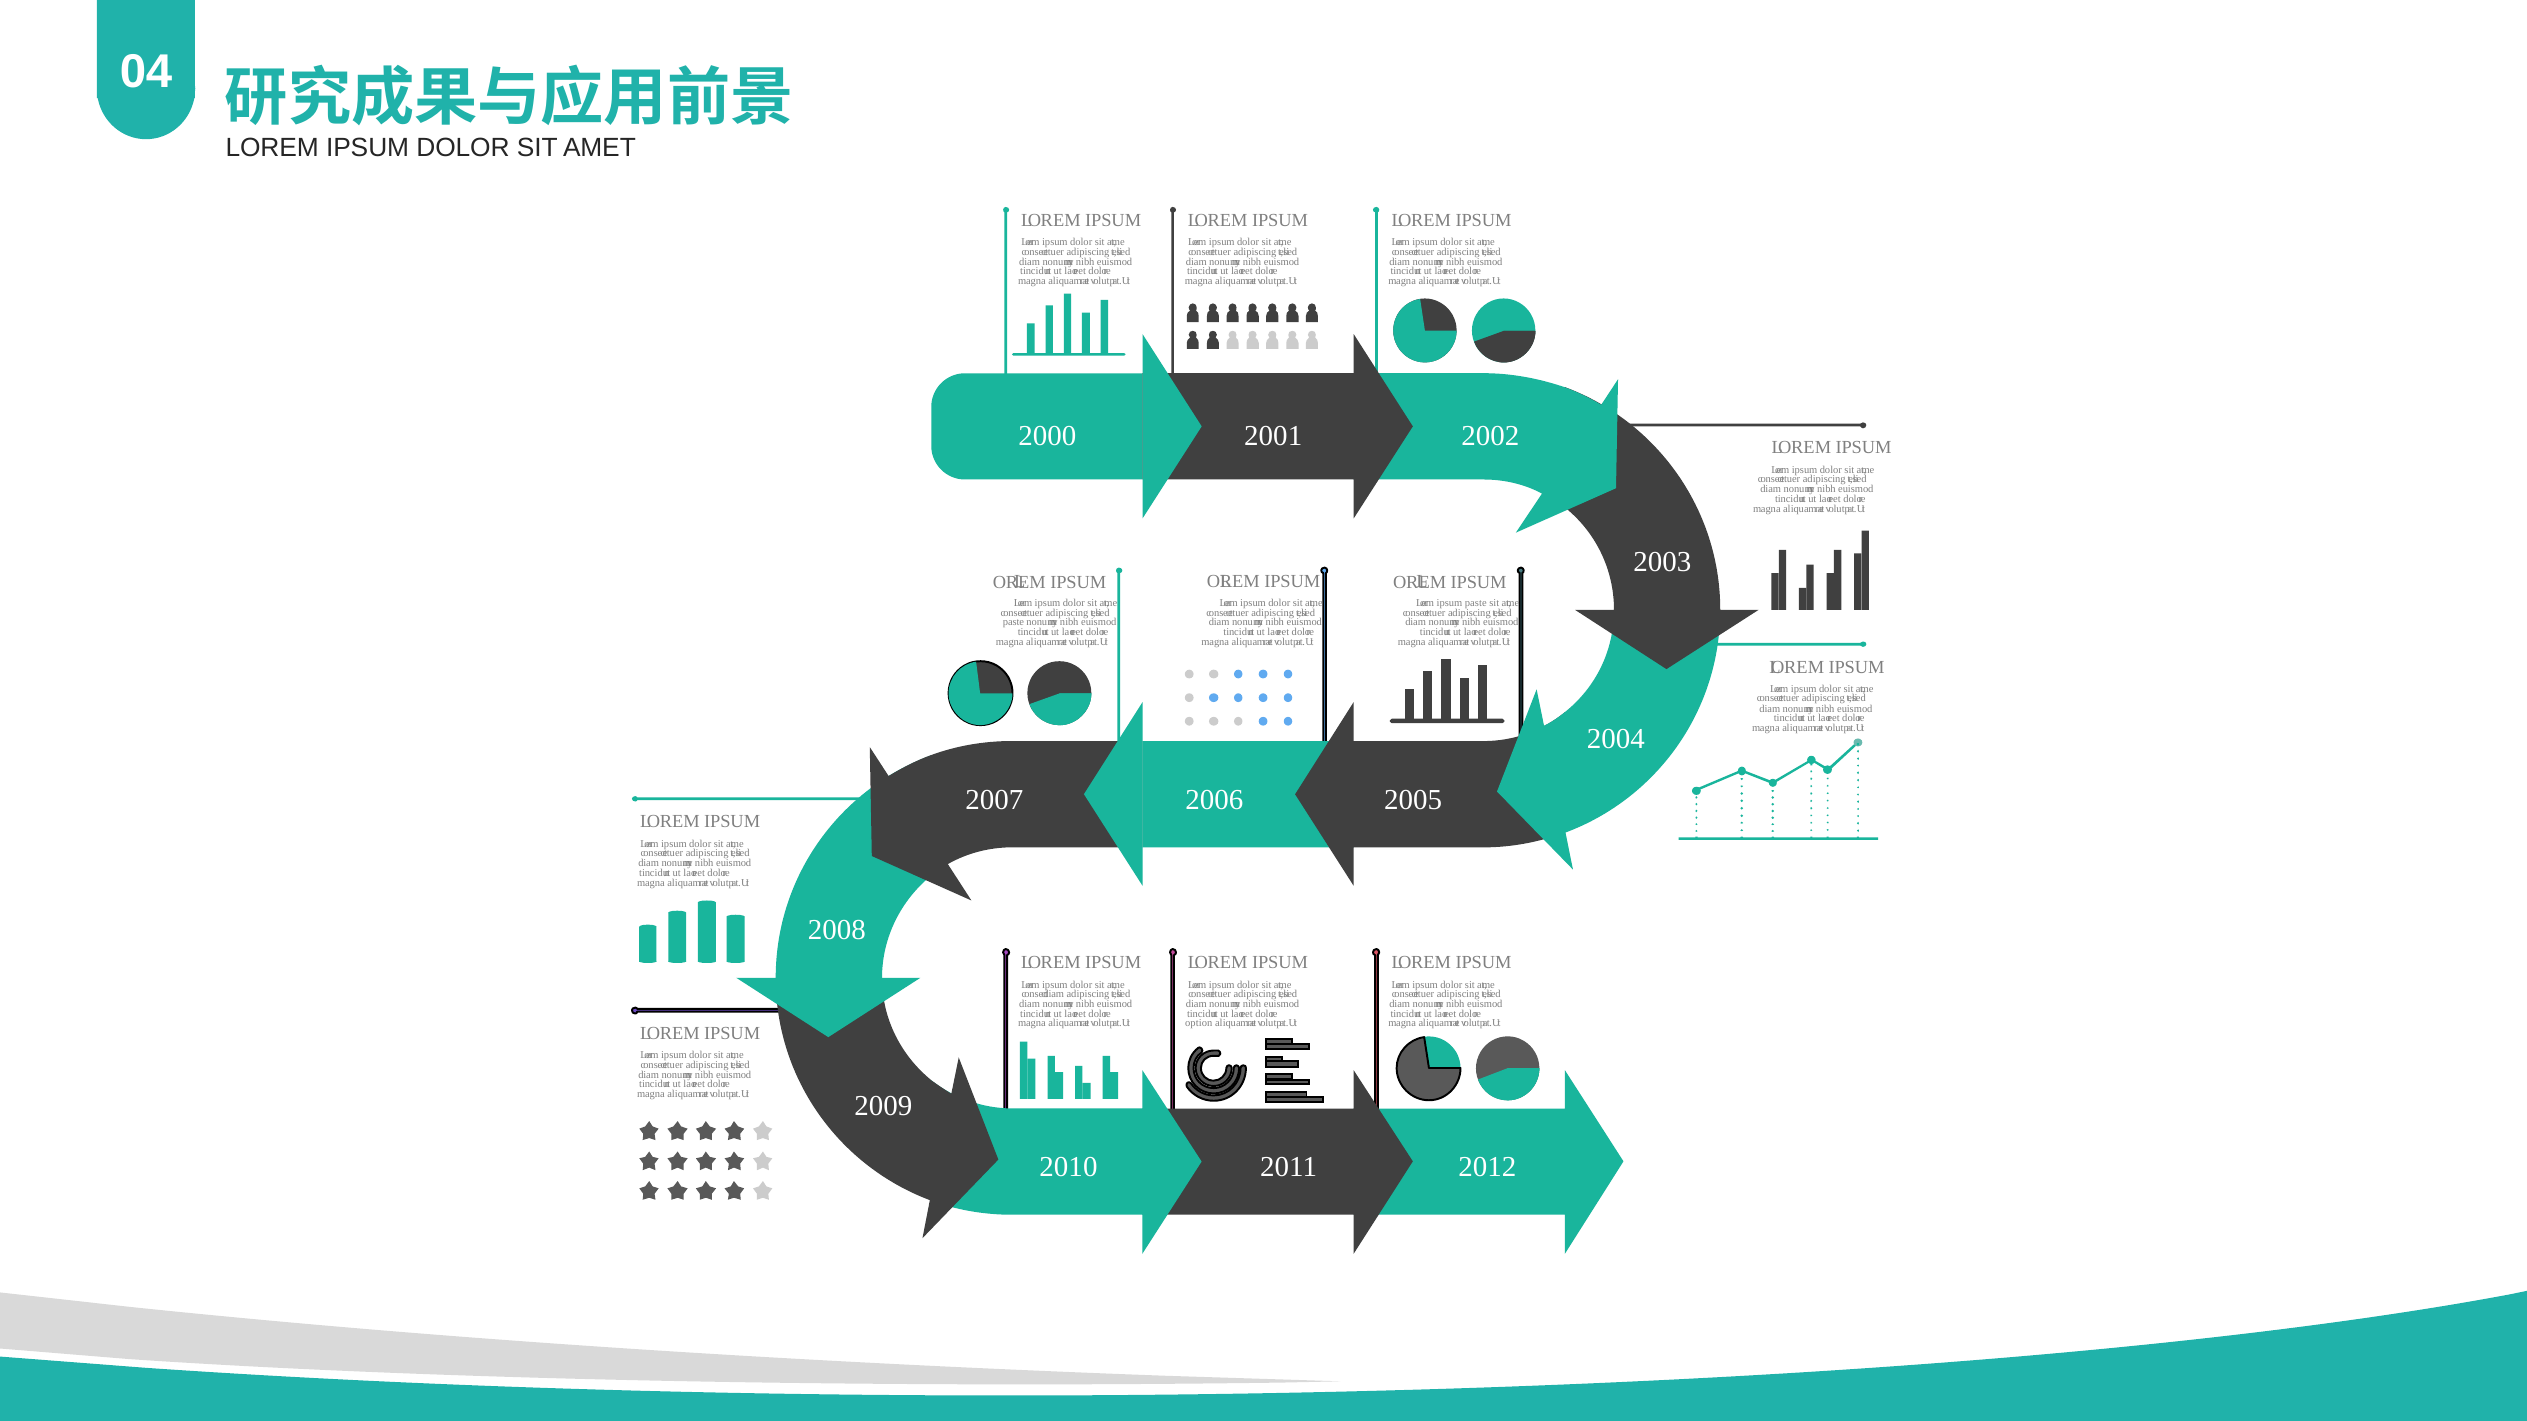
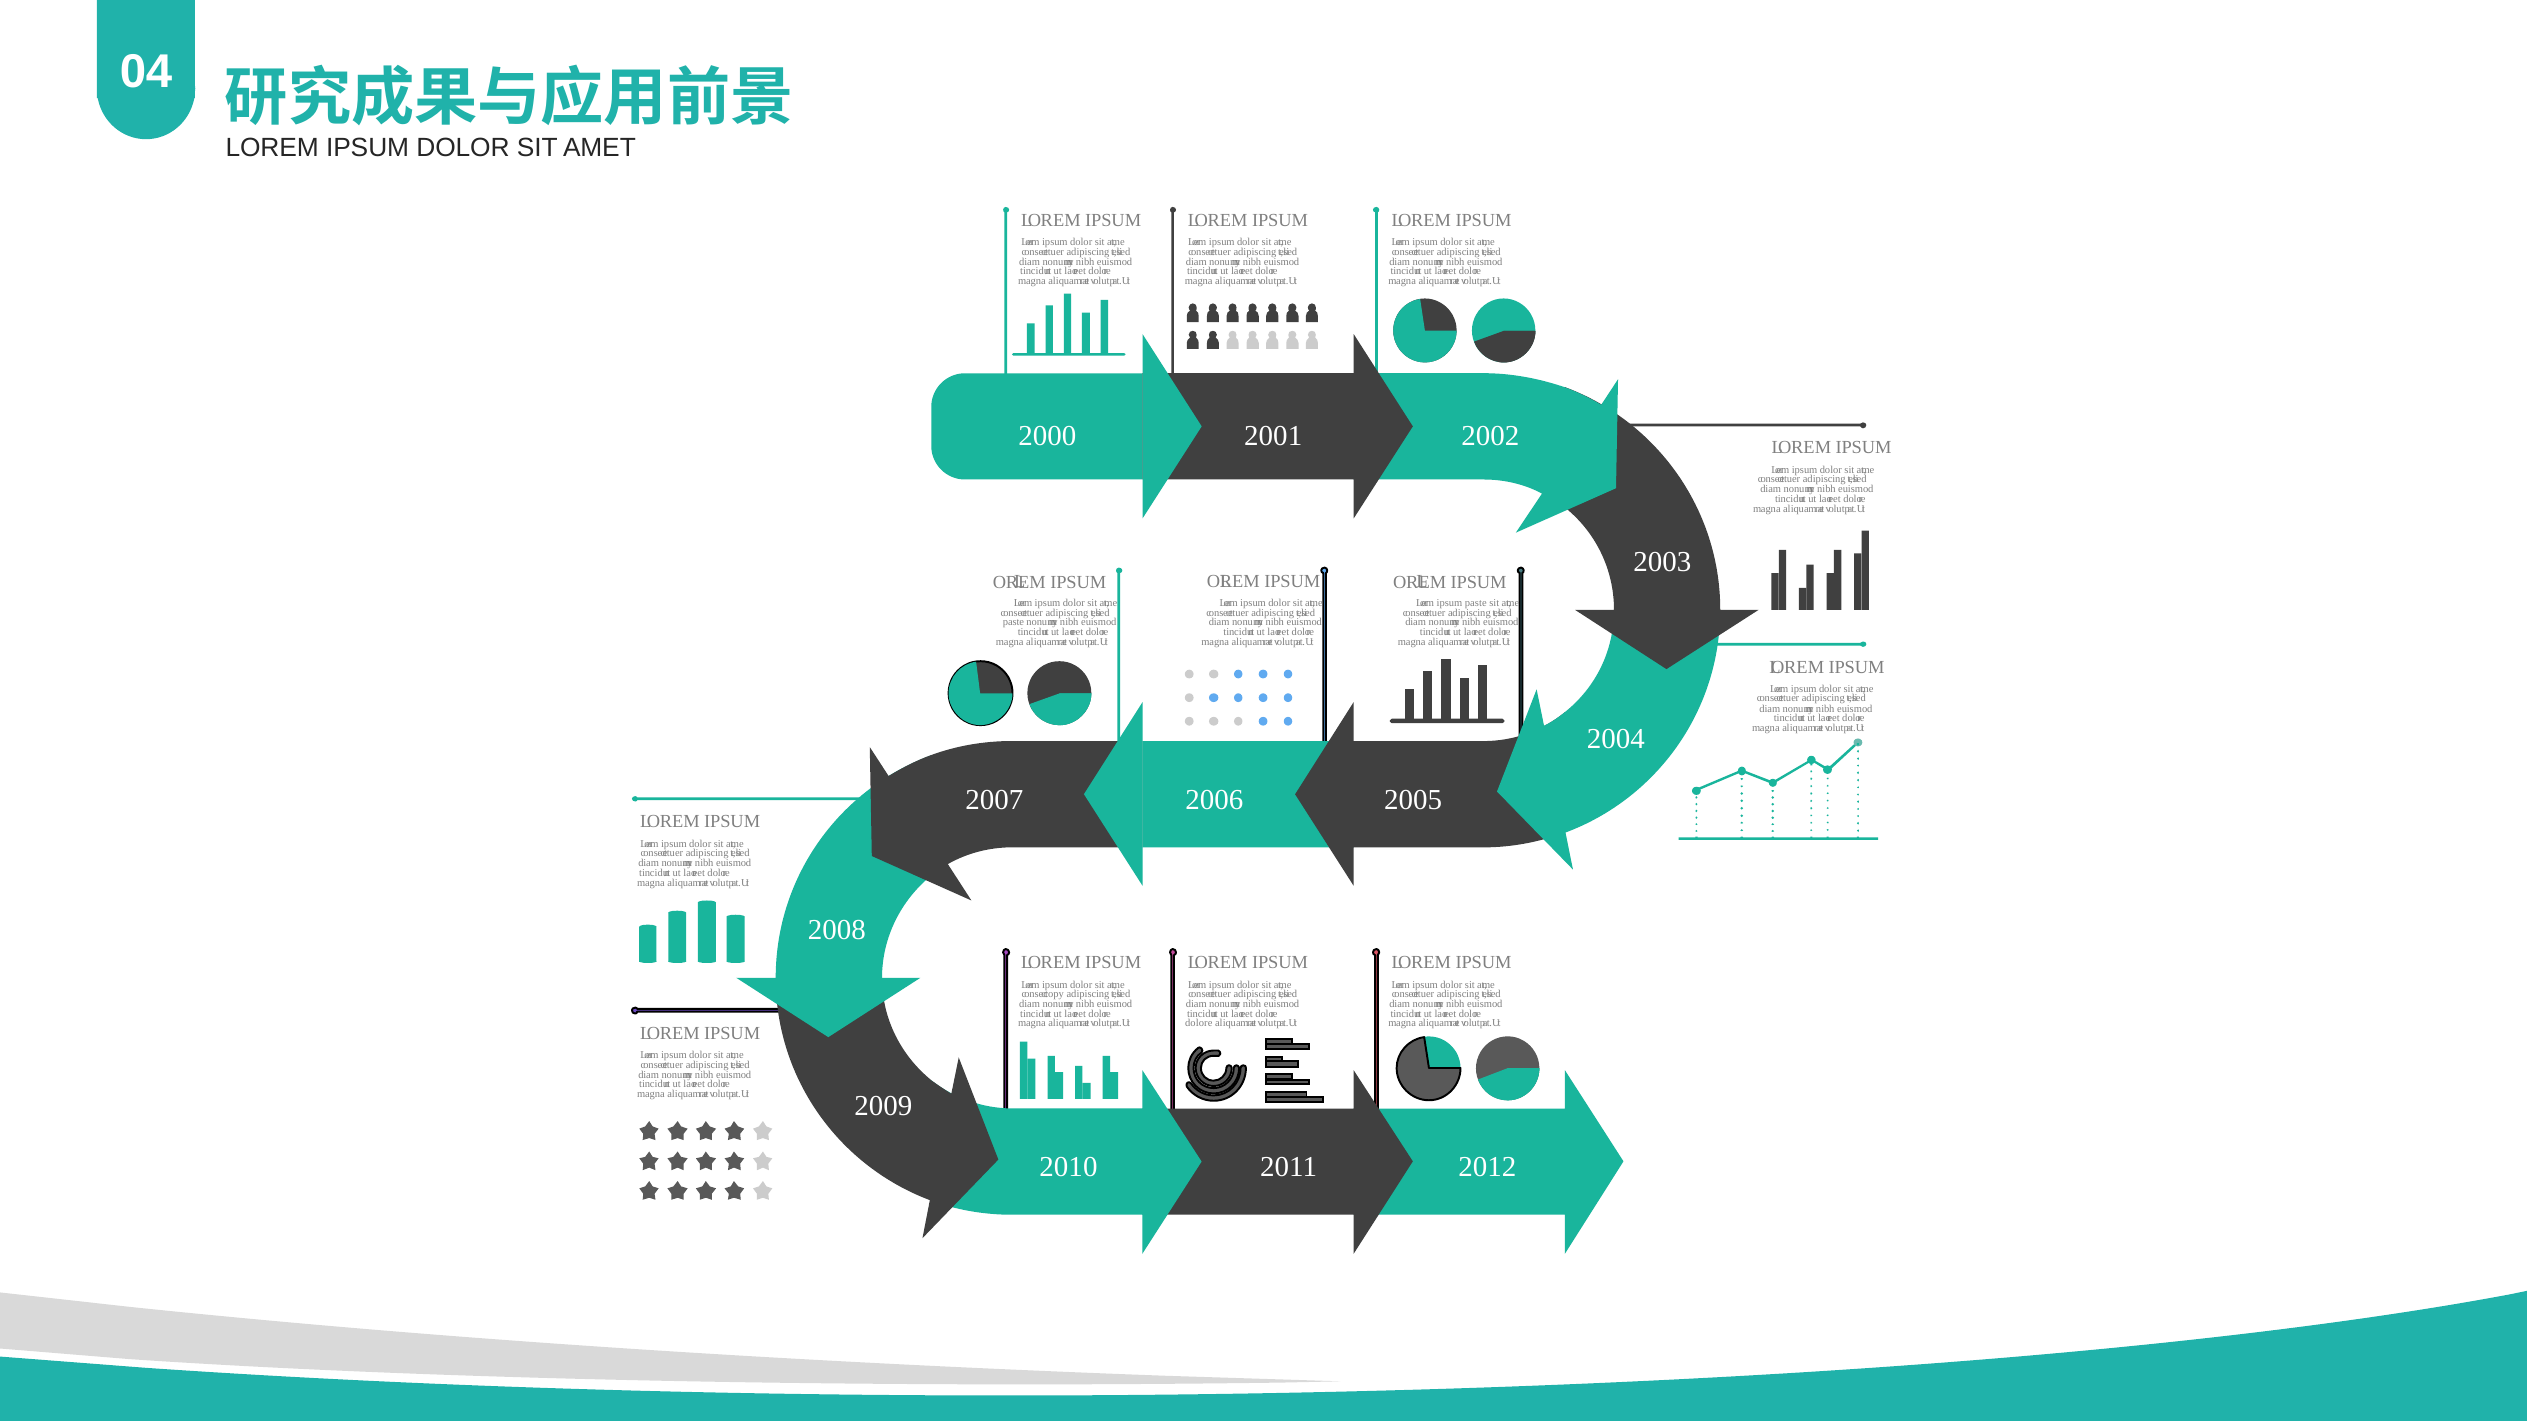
diam at (1054, 995): diam -> copy
option at (1199, 1024): option -> dolore
